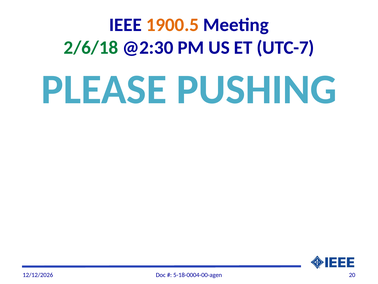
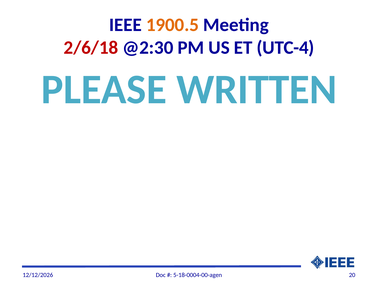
2/6/18 colour: green -> red
UTC-7: UTC-7 -> UTC-4
PUSHING: PUSHING -> WRITTEN
